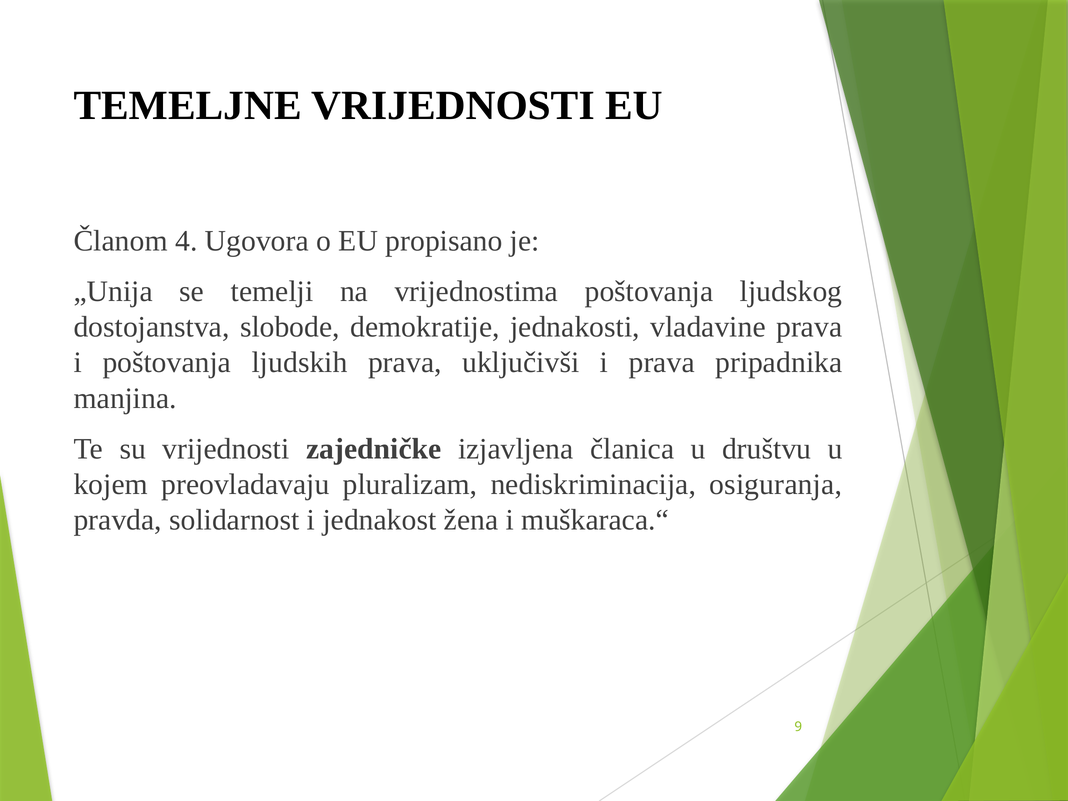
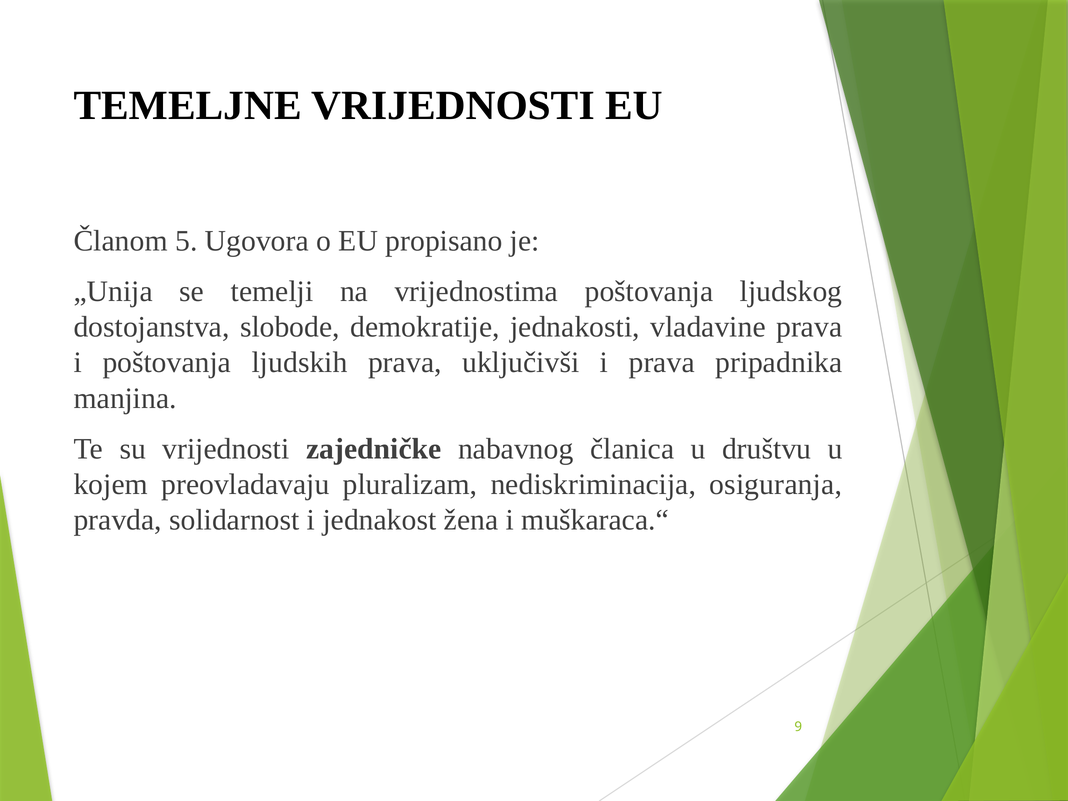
4: 4 -> 5
izjavljena: izjavljena -> nabavnog
